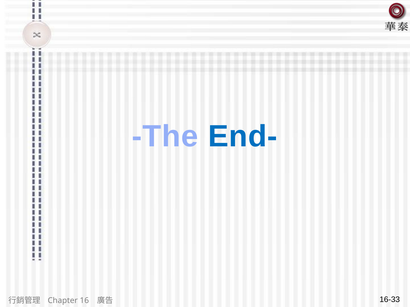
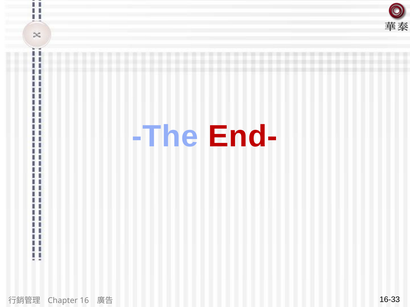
End- colour: blue -> red
